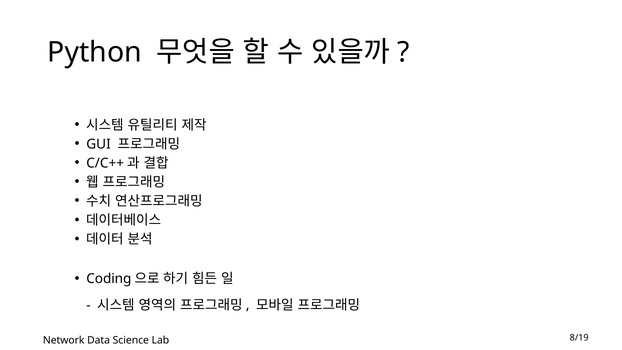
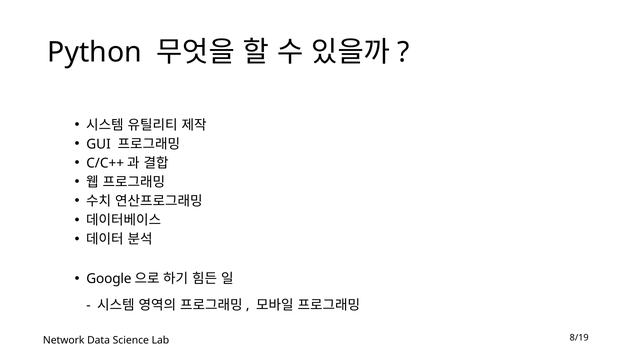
Coding: Coding -> Google
